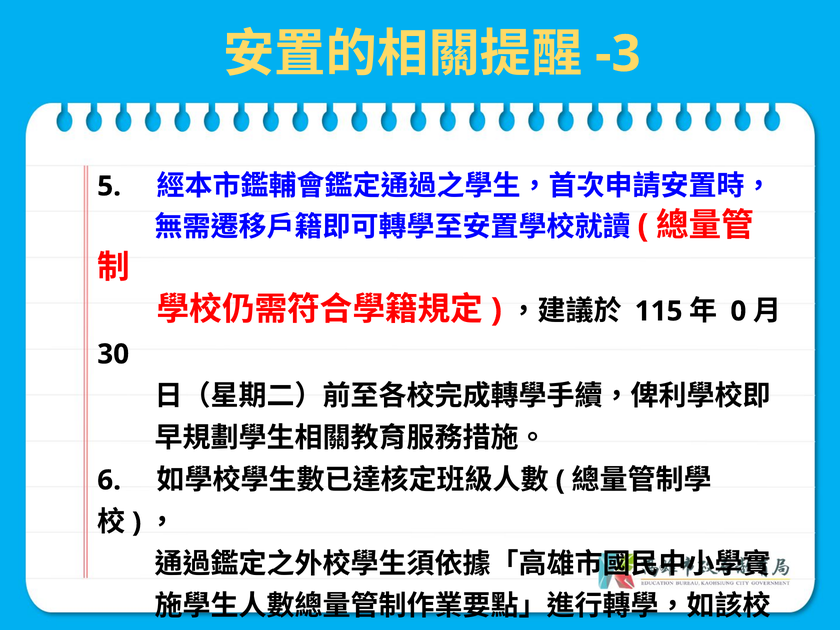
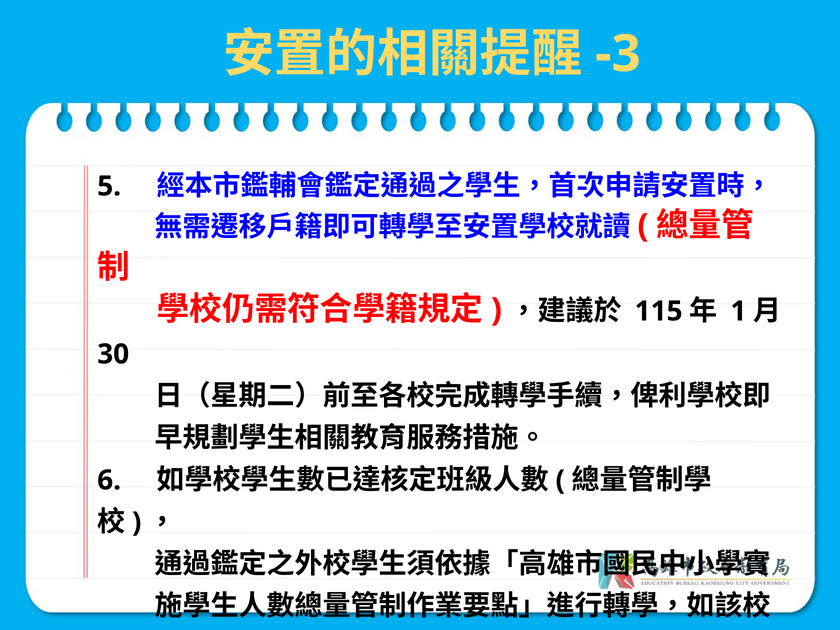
0: 0 -> 1
